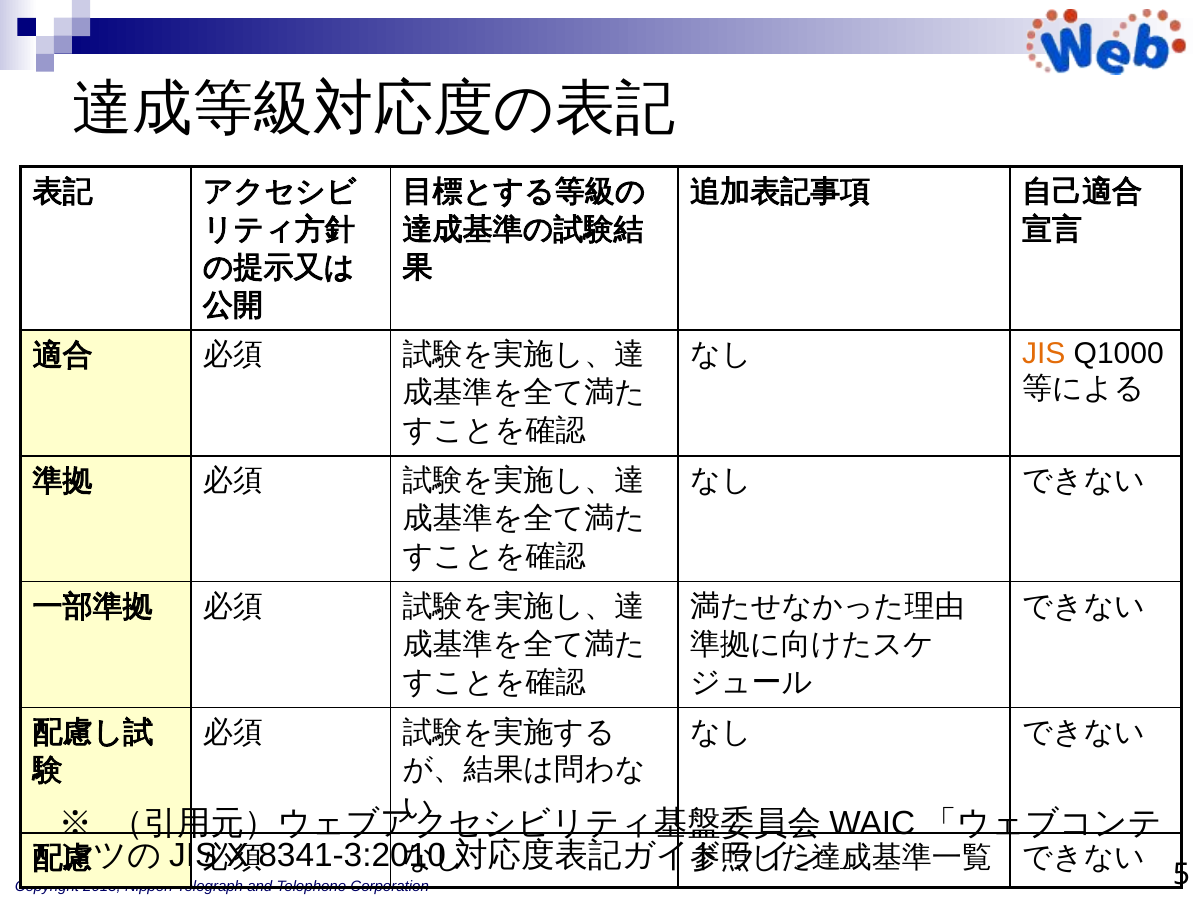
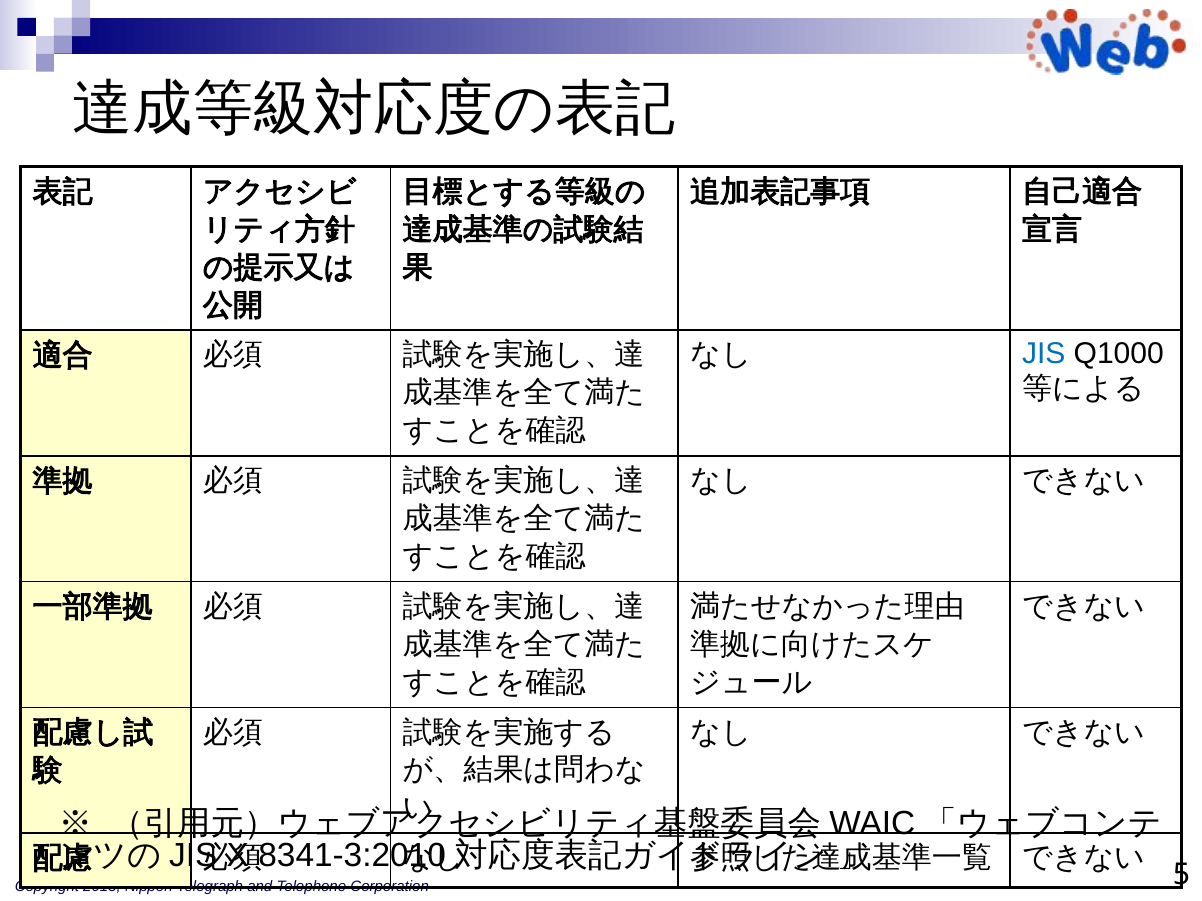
JIS colour: orange -> blue
